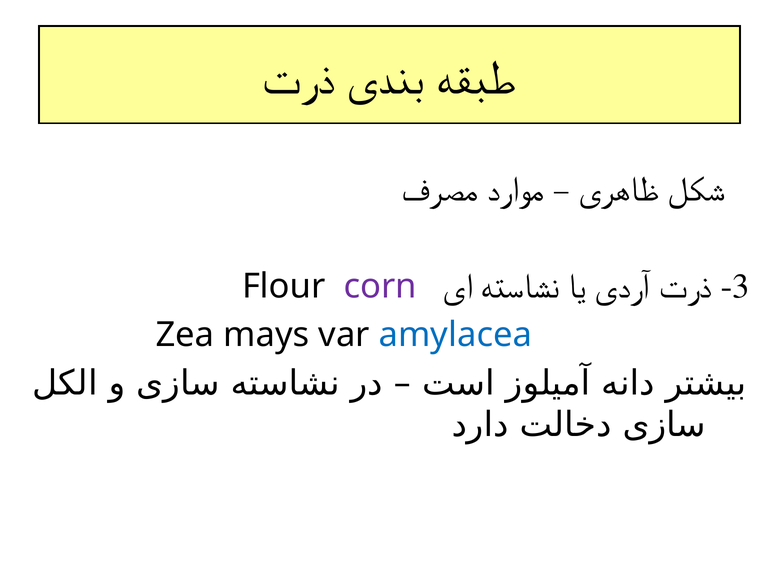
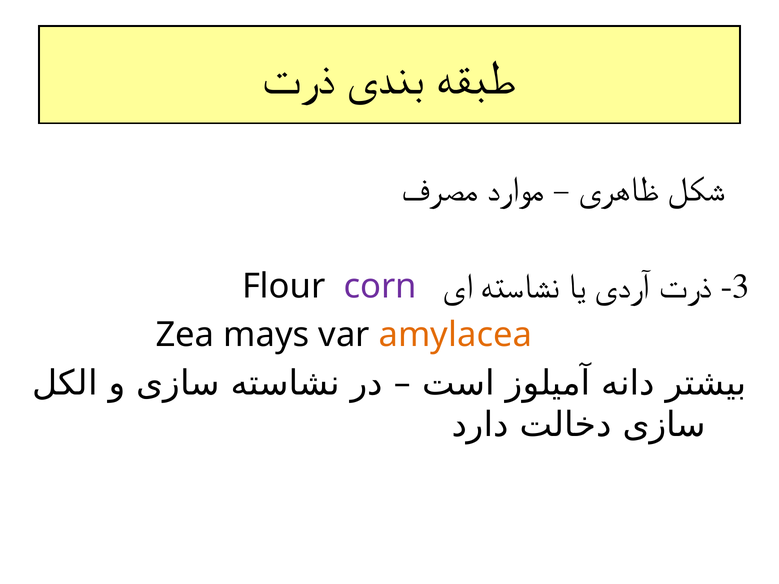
amylacea colour: blue -> orange
